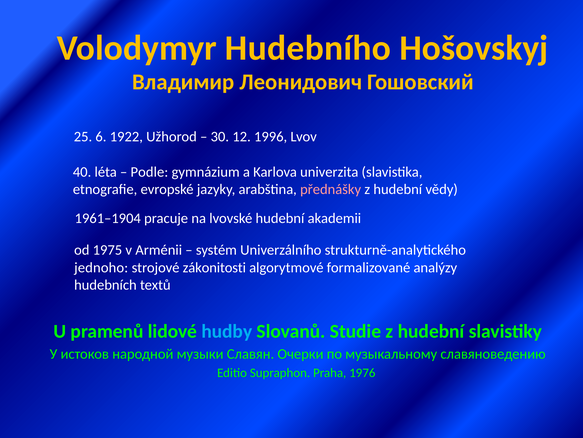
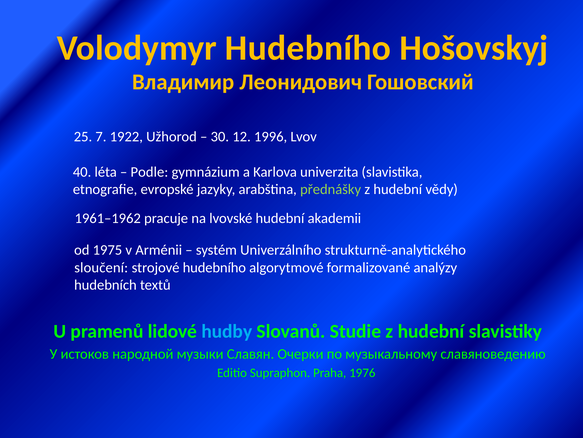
6: 6 -> 7
přednášky colour: pink -> light green
1961–1904: 1961–1904 -> 1961–1962
jednoho: jednoho -> sloučení
strojové zákonitosti: zákonitosti -> hudebního
